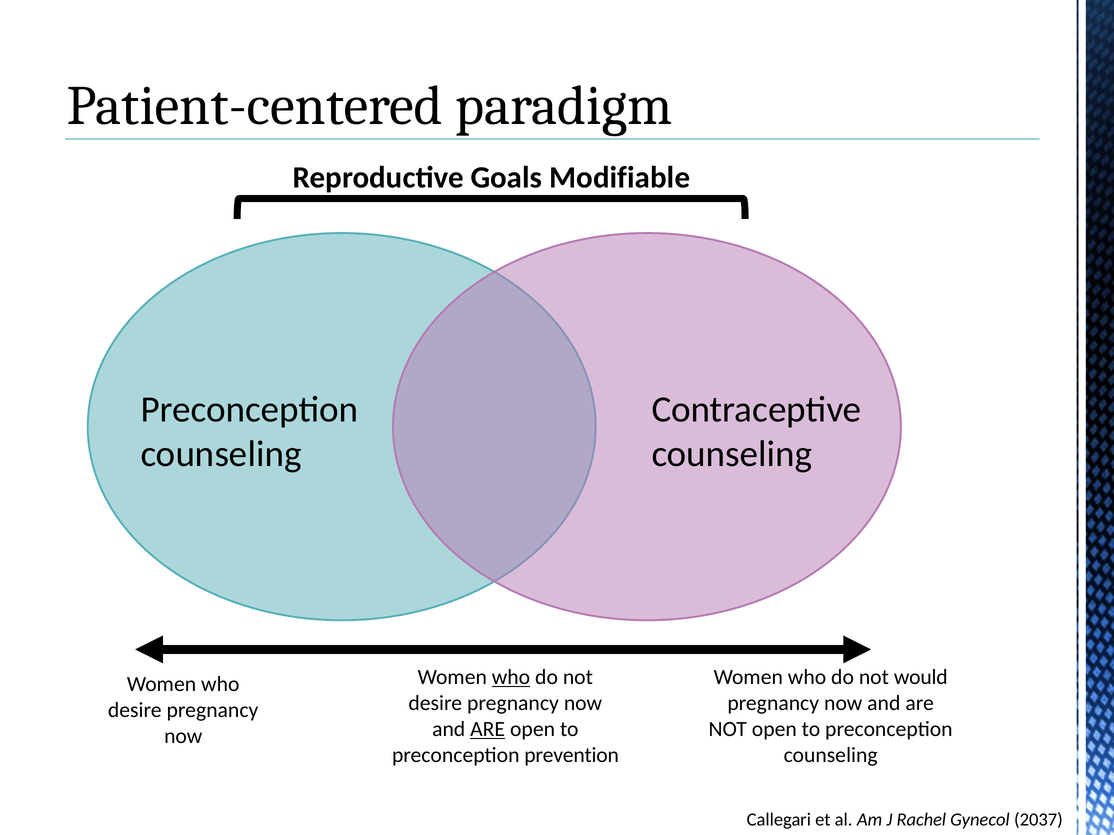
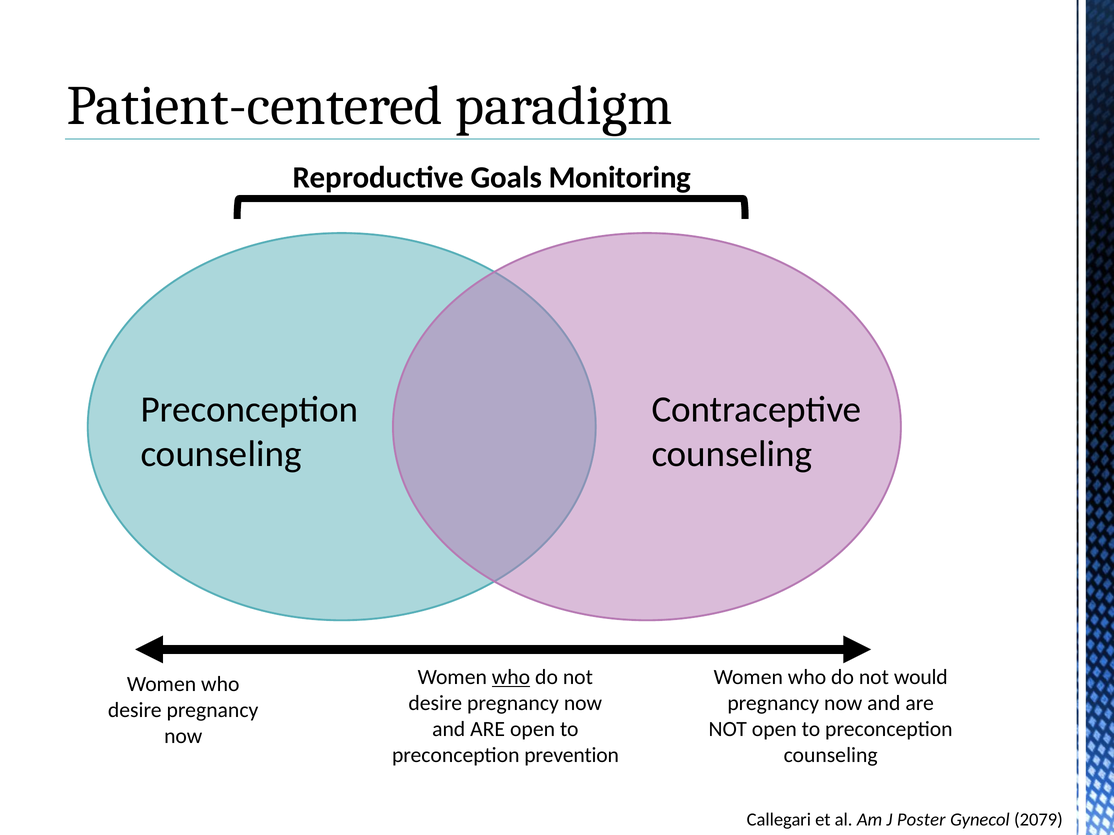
Modifiable: Modifiable -> Monitoring
ARE at (488, 730) underline: present -> none
Rachel: Rachel -> Poster
2037: 2037 -> 2079
